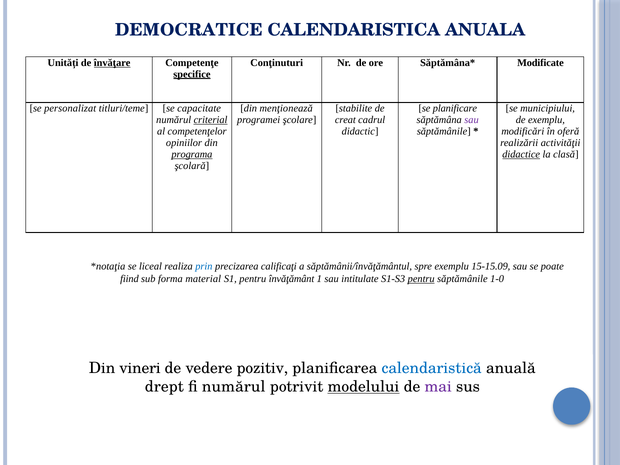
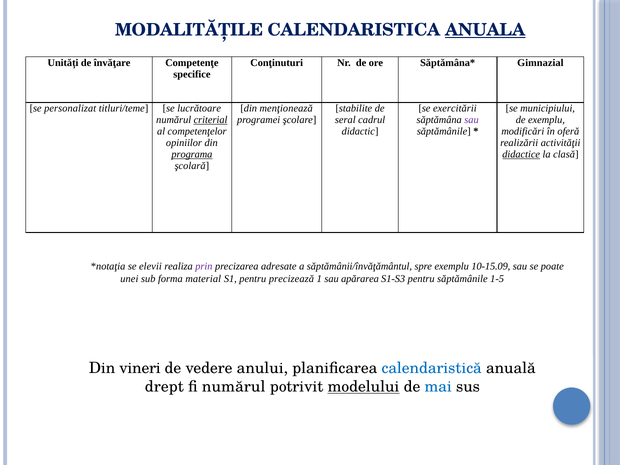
DEMOCRATICE: DEMOCRATICE -> MODALITĂȚILE
ANUALA underline: none -> present
învăţare underline: present -> none
Modificate: Modificate -> Gimnazial
specifice underline: present -> none
capacitate: capacitate -> lucrătoare
planificare: planificare -> exercitării
creat: creat -> seral
liceal: liceal -> elevii
prin colour: blue -> purple
calificaţi: calificaţi -> adresate
15-15.09: 15-15.09 -> 10-15.09
fiind: fiind -> unei
învăţământ: învăţământ -> precizează
intitulate: intitulate -> apărarea
pentru at (421, 279) underline: present -> none
1-0: 1-0 -> 1-5
pozitiv: pozitiv -> anului
mai colour: purple -> blue
